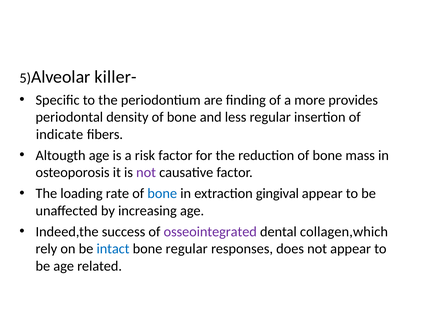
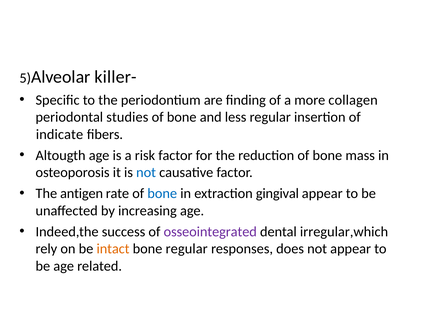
provides: provides -> collagen
density: density -> studies
not at (146, 172) colour: purple -> blue
loading: loading -> antigen
collagen,which: collagen,which -> irregular,which
intact colour: blue -> orange
